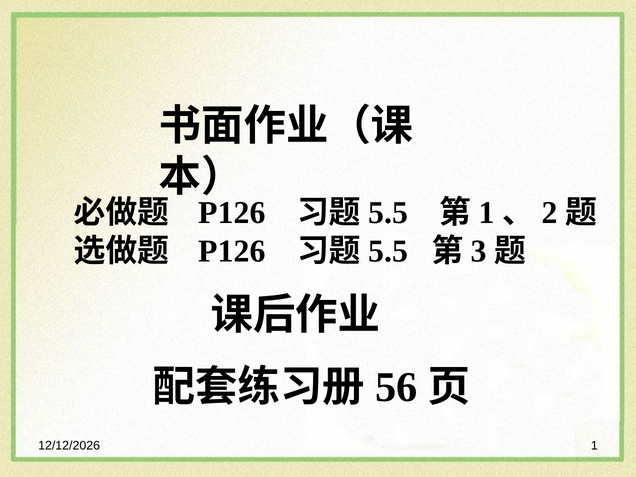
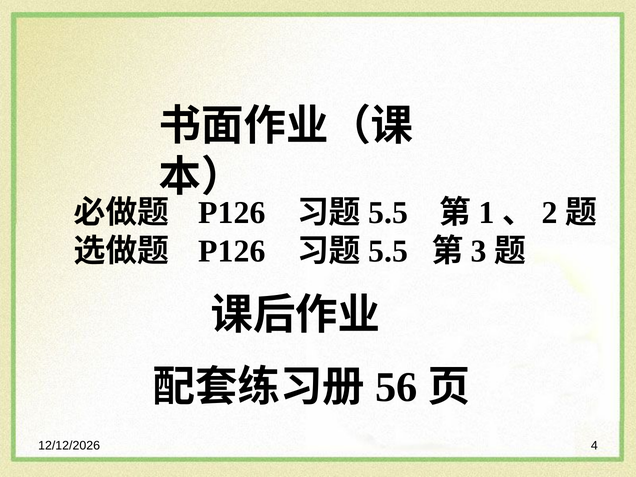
1 at (594, 446): 1 -> 4
